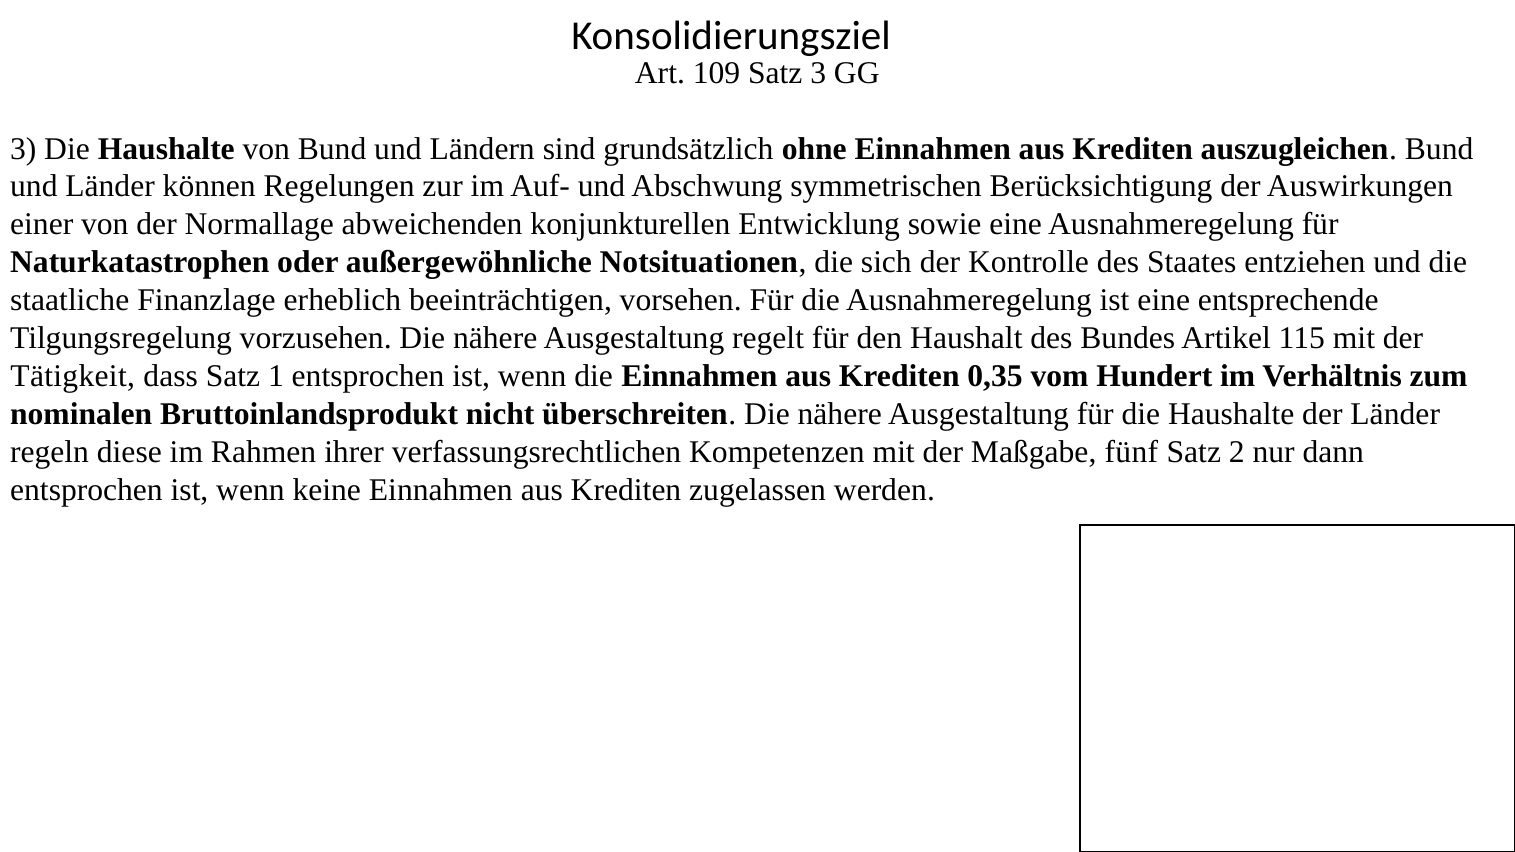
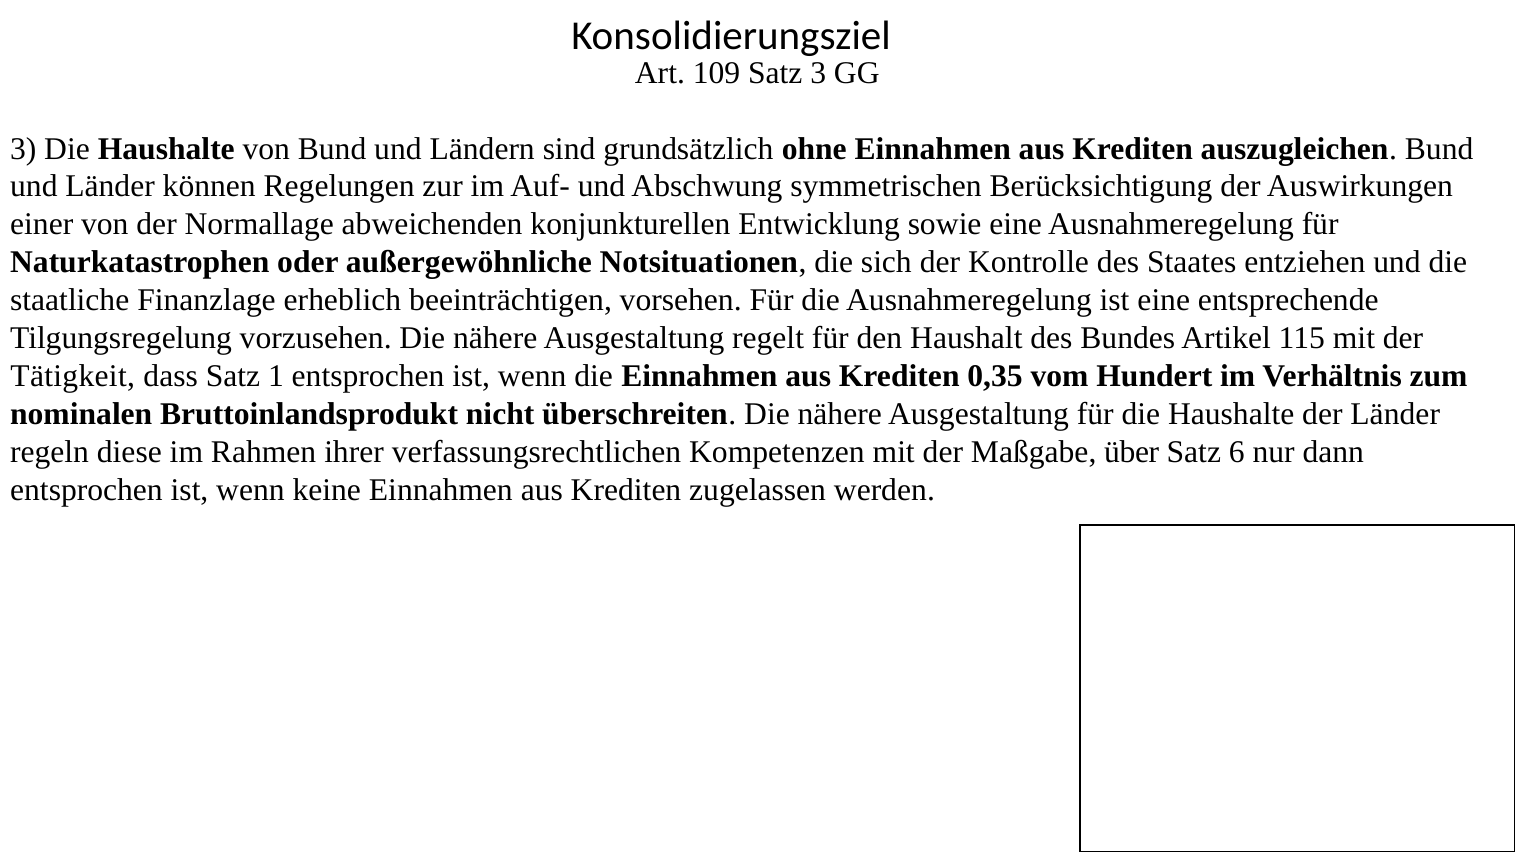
fünf: fünf -> über
2: 2 -> 6
